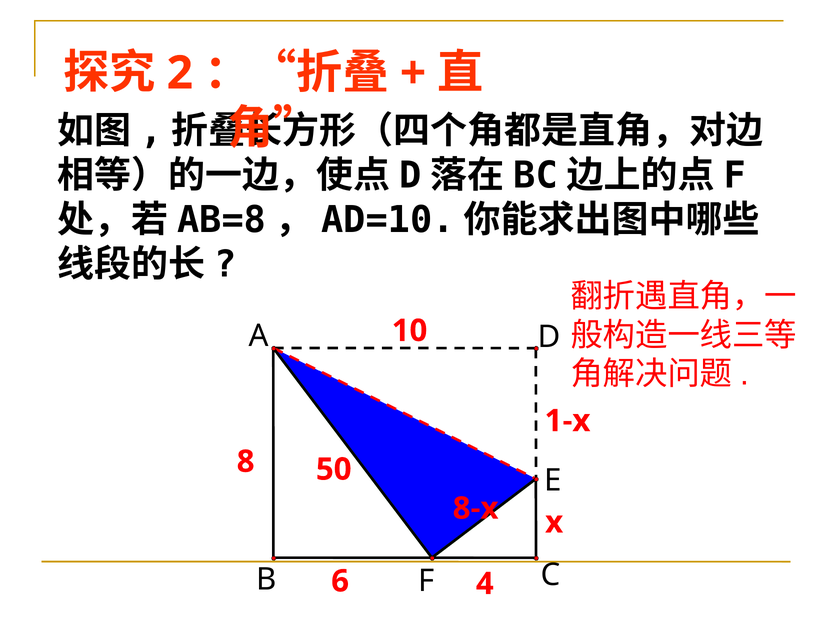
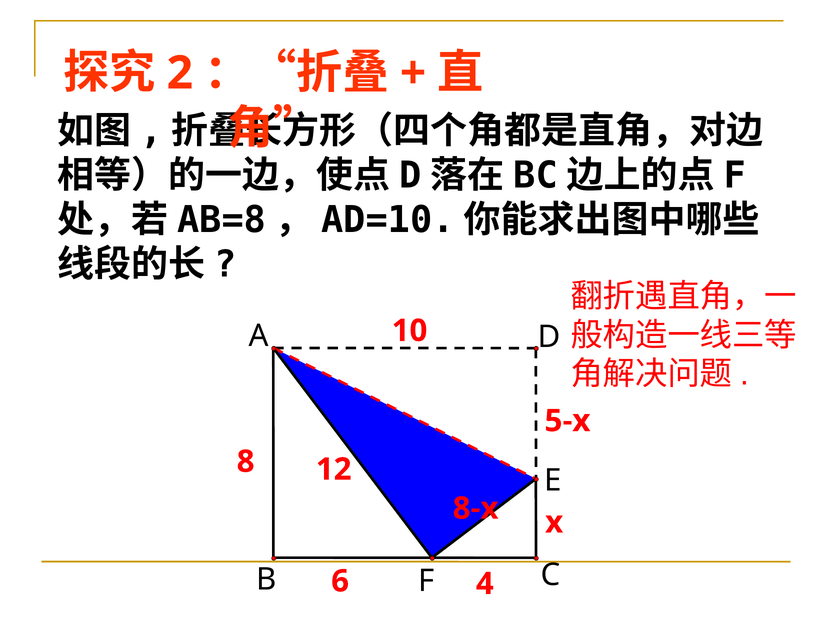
1-x: 1-x -> 5-x
50: 50 -> 12
